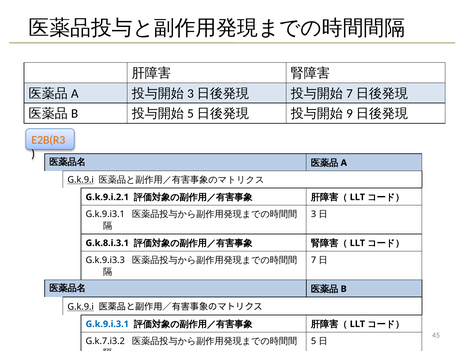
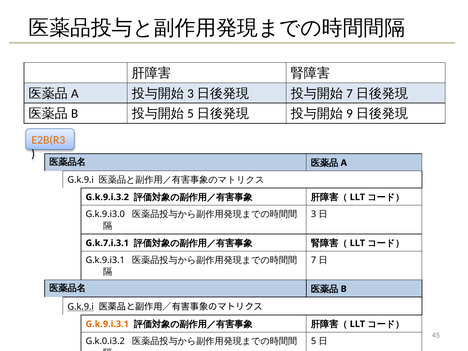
G.k.9.i at (81, 180) underline: present -> none
G.k.9.i.2.1: G.k.9.i.2.1 -> G.k.9.i.3.2
G.k.9.i3.1: G.k.9.i3.1 -> G.k.9.i3.0
G.k.8.i.3.1: G.k.8.i.3.1 -> G.k.7.i.3.1
G.k.9.i3.3: G.k.9.i3.3 -> G.k.9.i3.1
G.k.9.i.3.1 at (107, 324) colour: blue -> orange
G.k.7.i3.2: G.k.7.i3.2 -> G.k.0.i3.2
